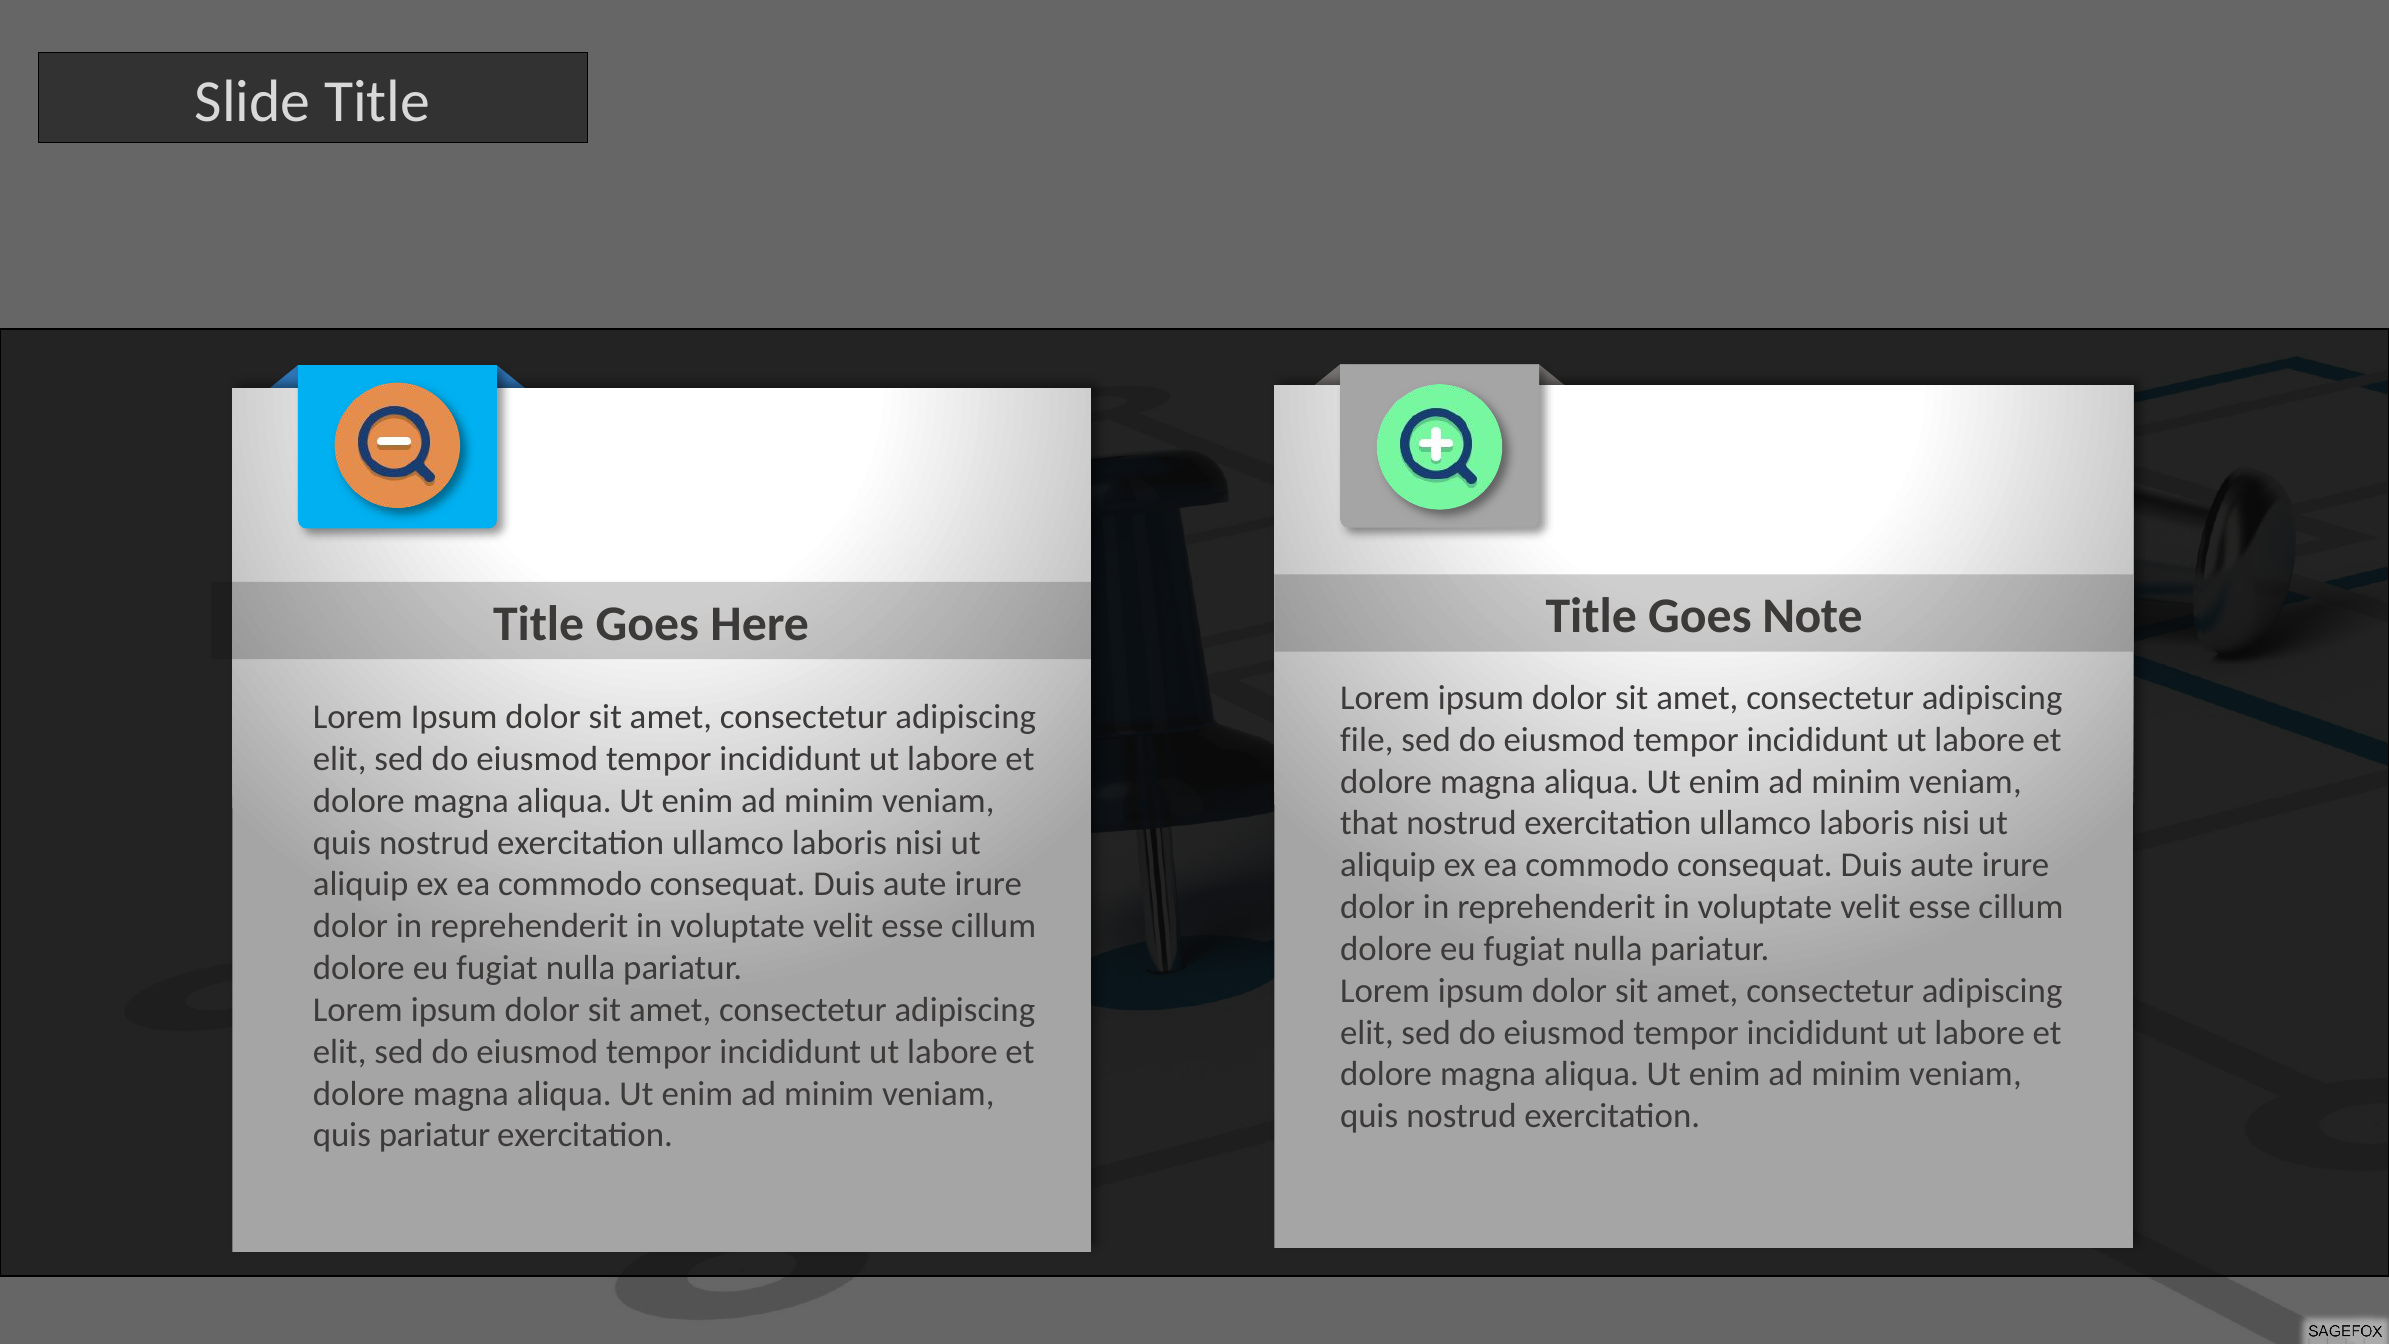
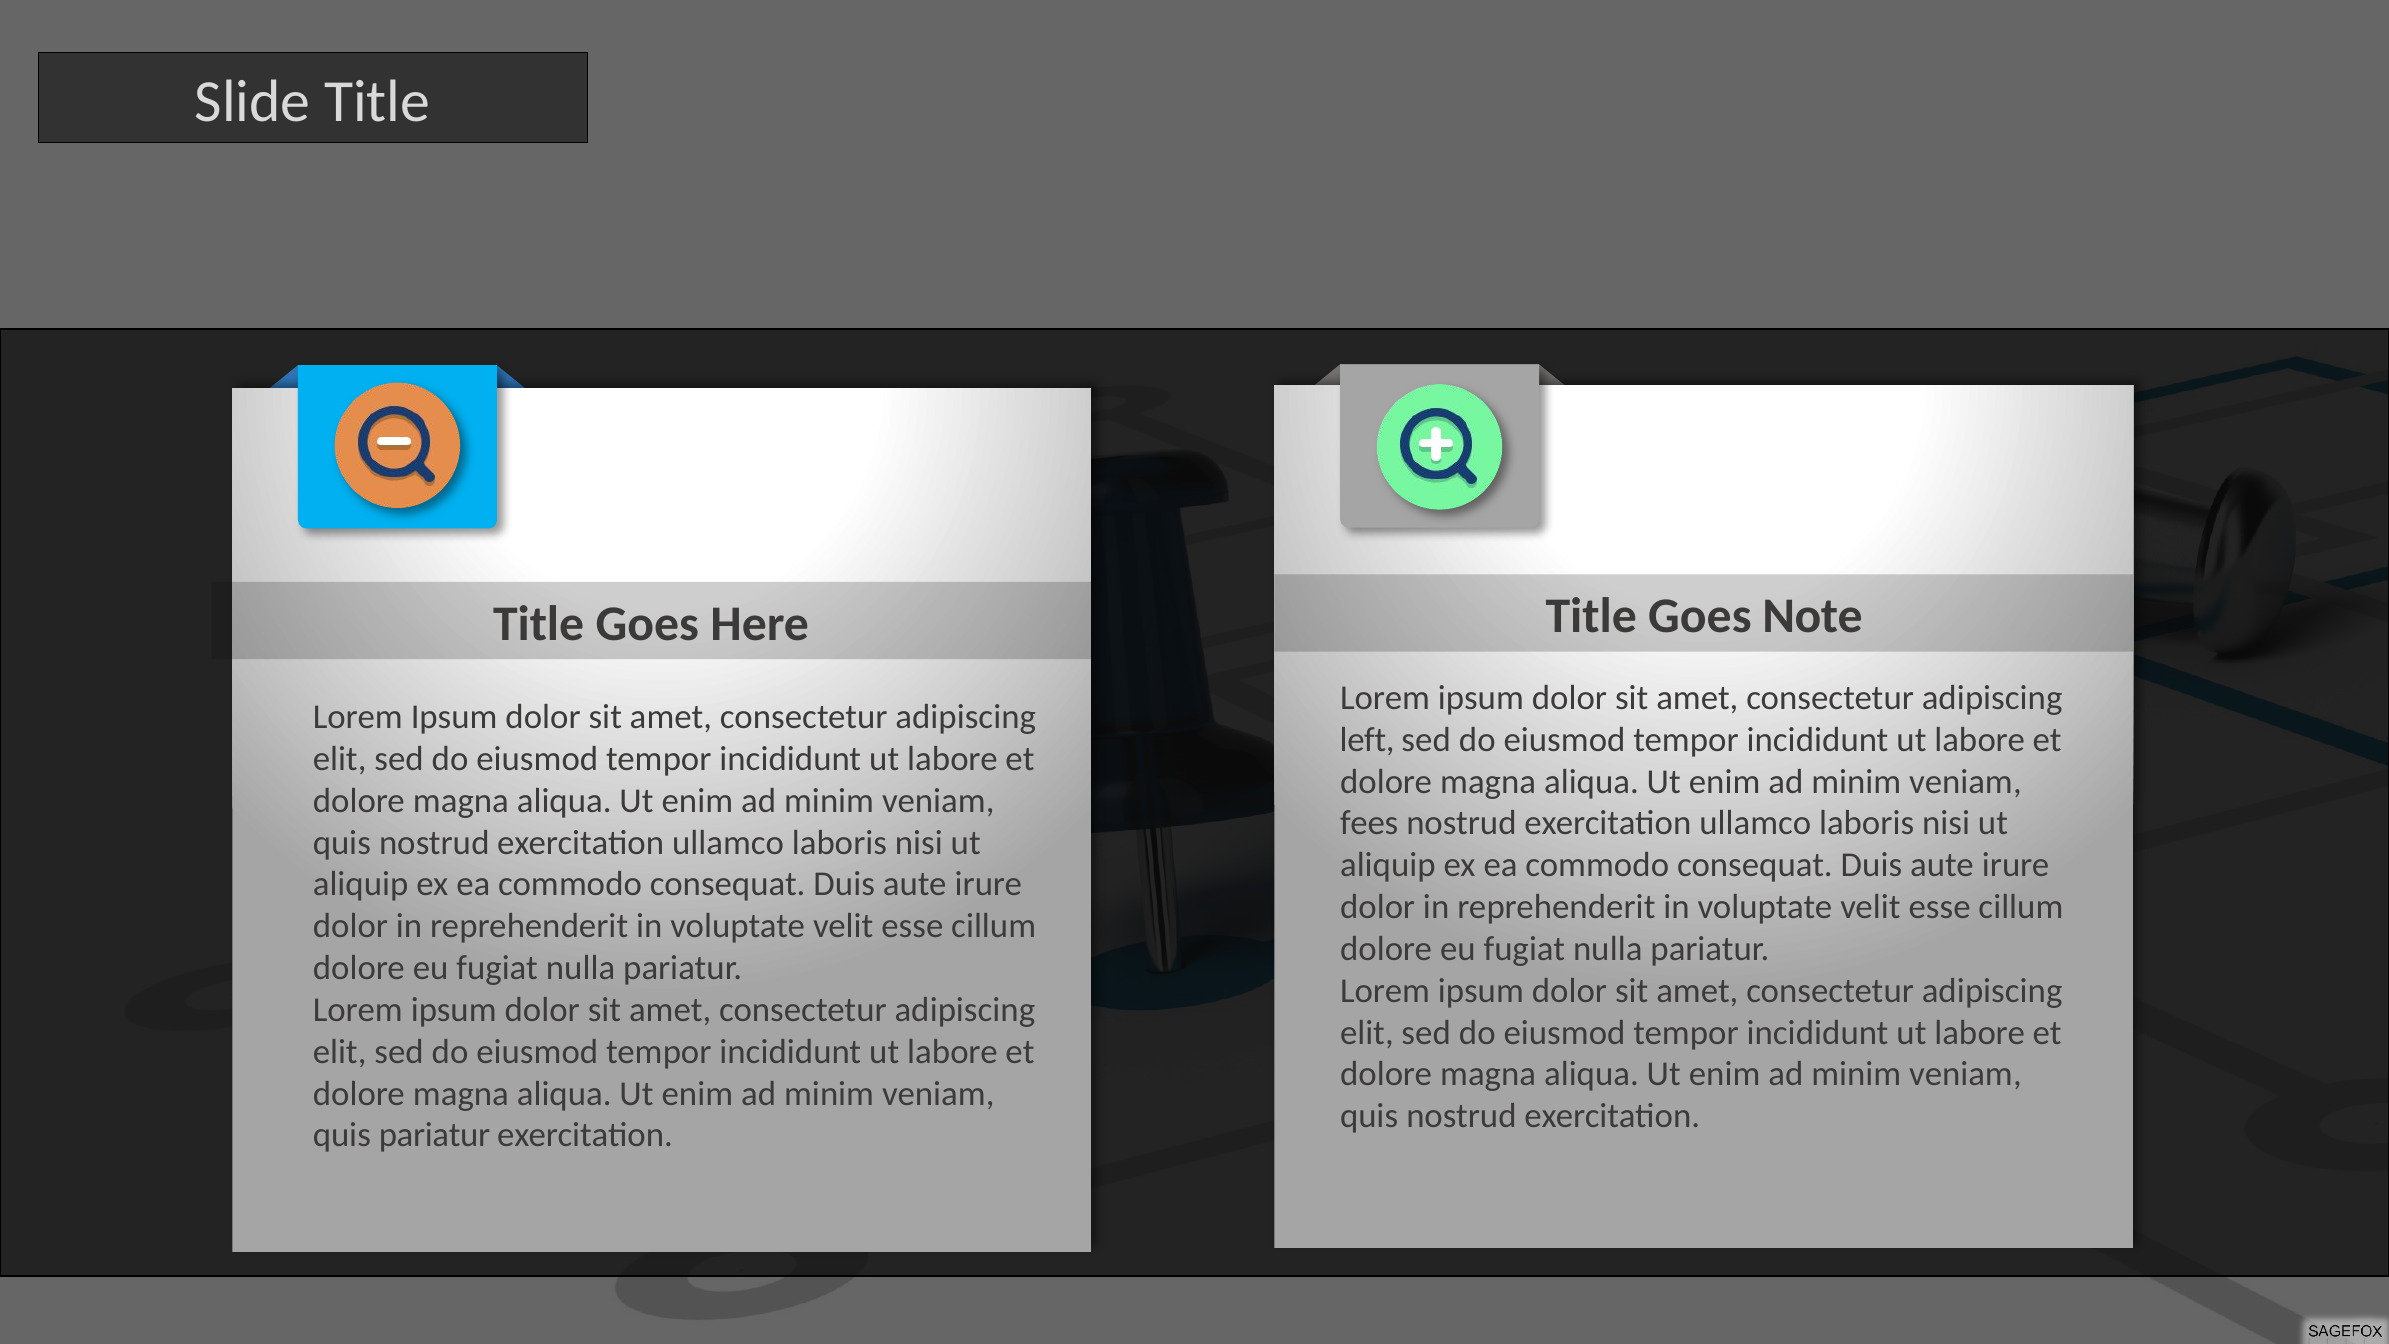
file: file -> left
that: that -> fees
